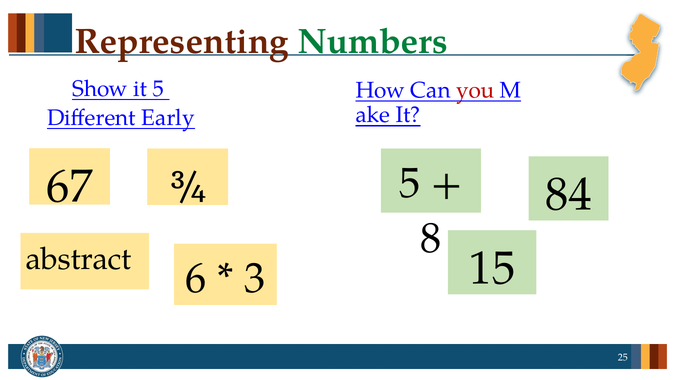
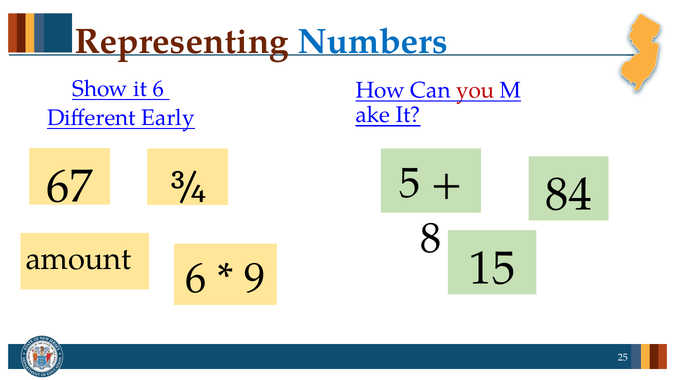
Numbers colour: green -> blue
Show it 5: 5 -> 6
abstract: abstract -> amount
3: 3 -> 9
